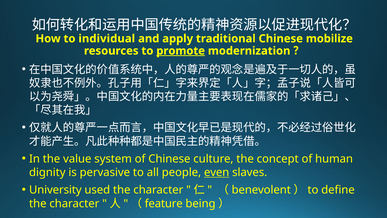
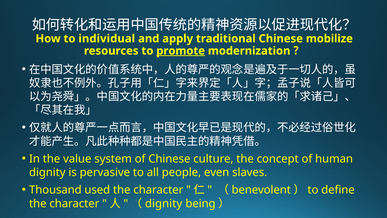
even underline: present -> none
University: University -> Thousand
feature at (164, 203): feature -> dignity
